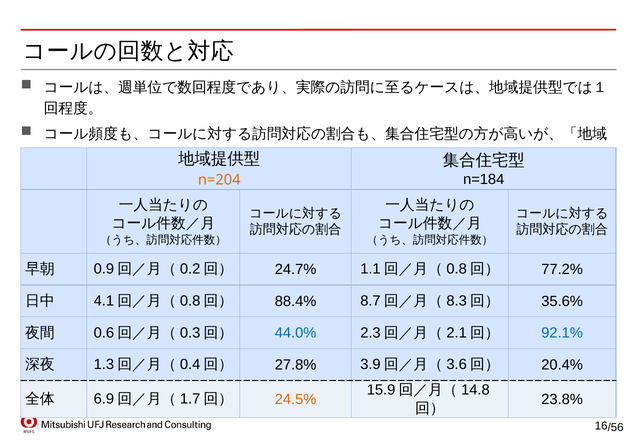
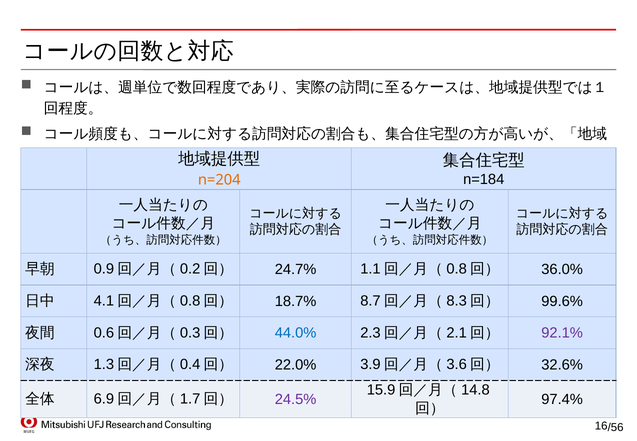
77.2%: 77.2% -> 36.0%
88.4%: 88.4% -> 18.7%
35.6%: 35.6% -> 99.6%
92.1% colour: blue -> purple
27.8%: 27.8% -> 22.0%
20.4%: 20.4% -> 32.6%
23.8%: 23.8% -> 97.4%
24.5% colour: orange -> purple
